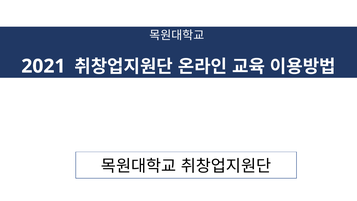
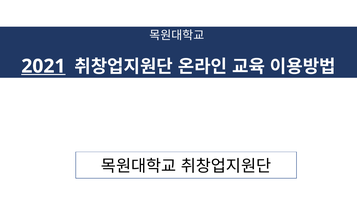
2021 underline: none -> present
